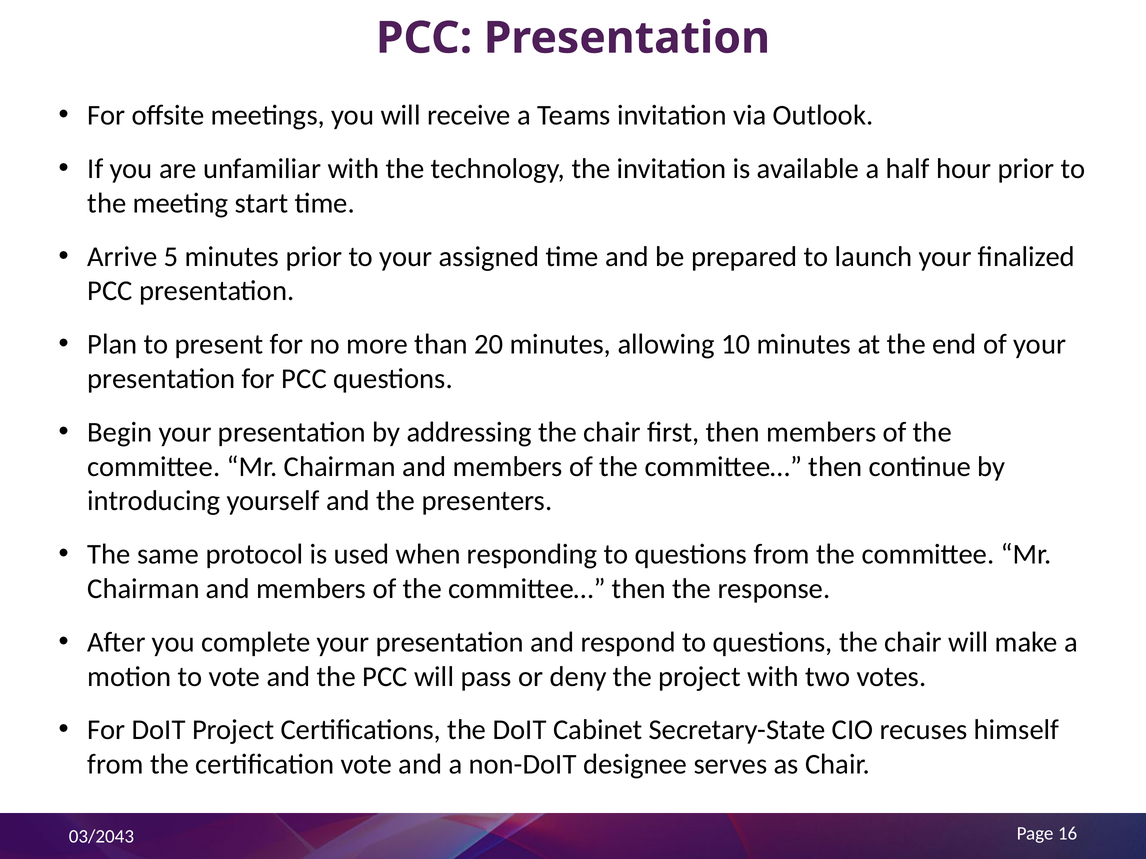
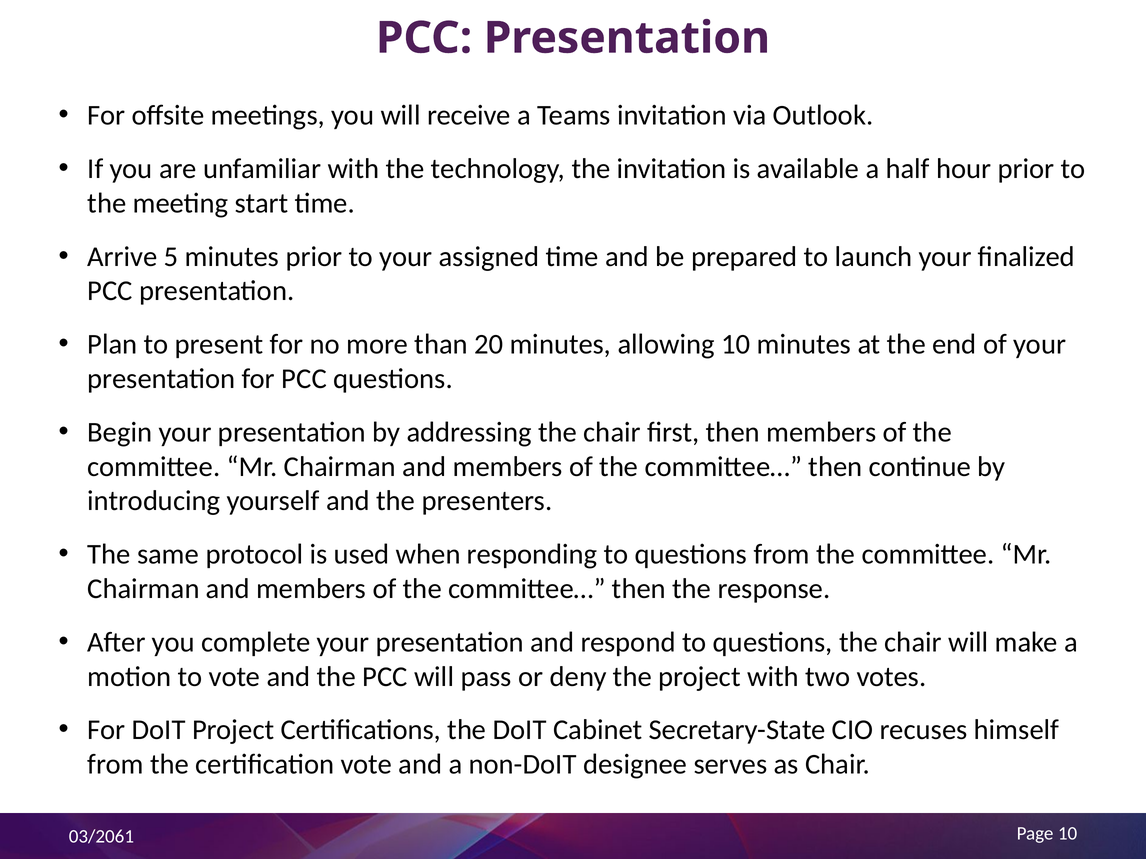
03/2043: 03/2043 -> 03/2061
Page 16: 16 -> 10
